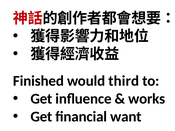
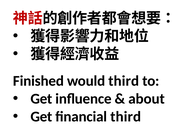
works: works -> about
financial want: want -> third
